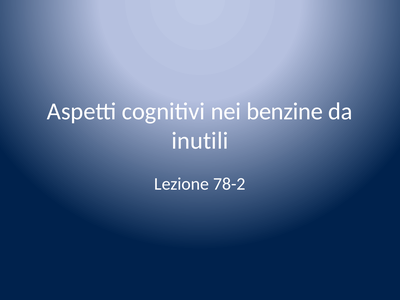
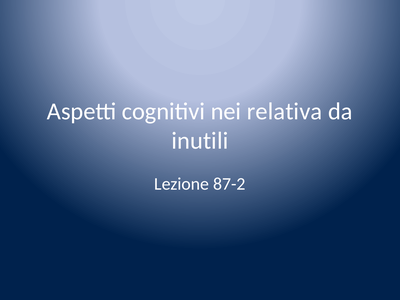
benzine: benzine -> relativa
78-2: 78-2 -> 87-2
